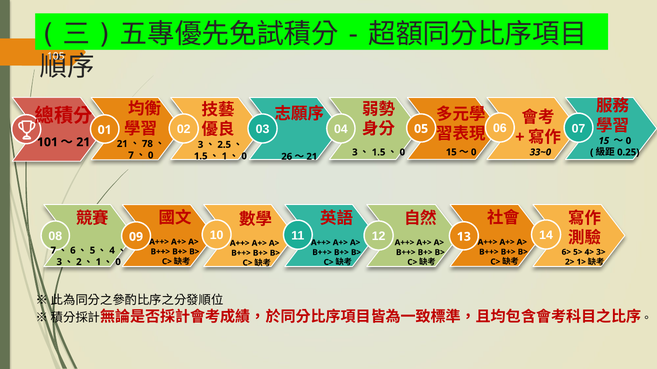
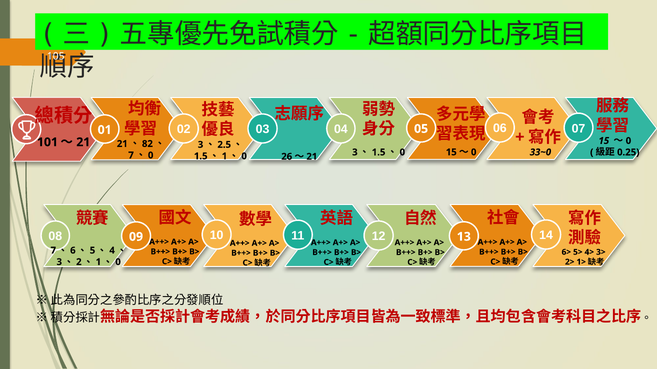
78: 78 -> 82
